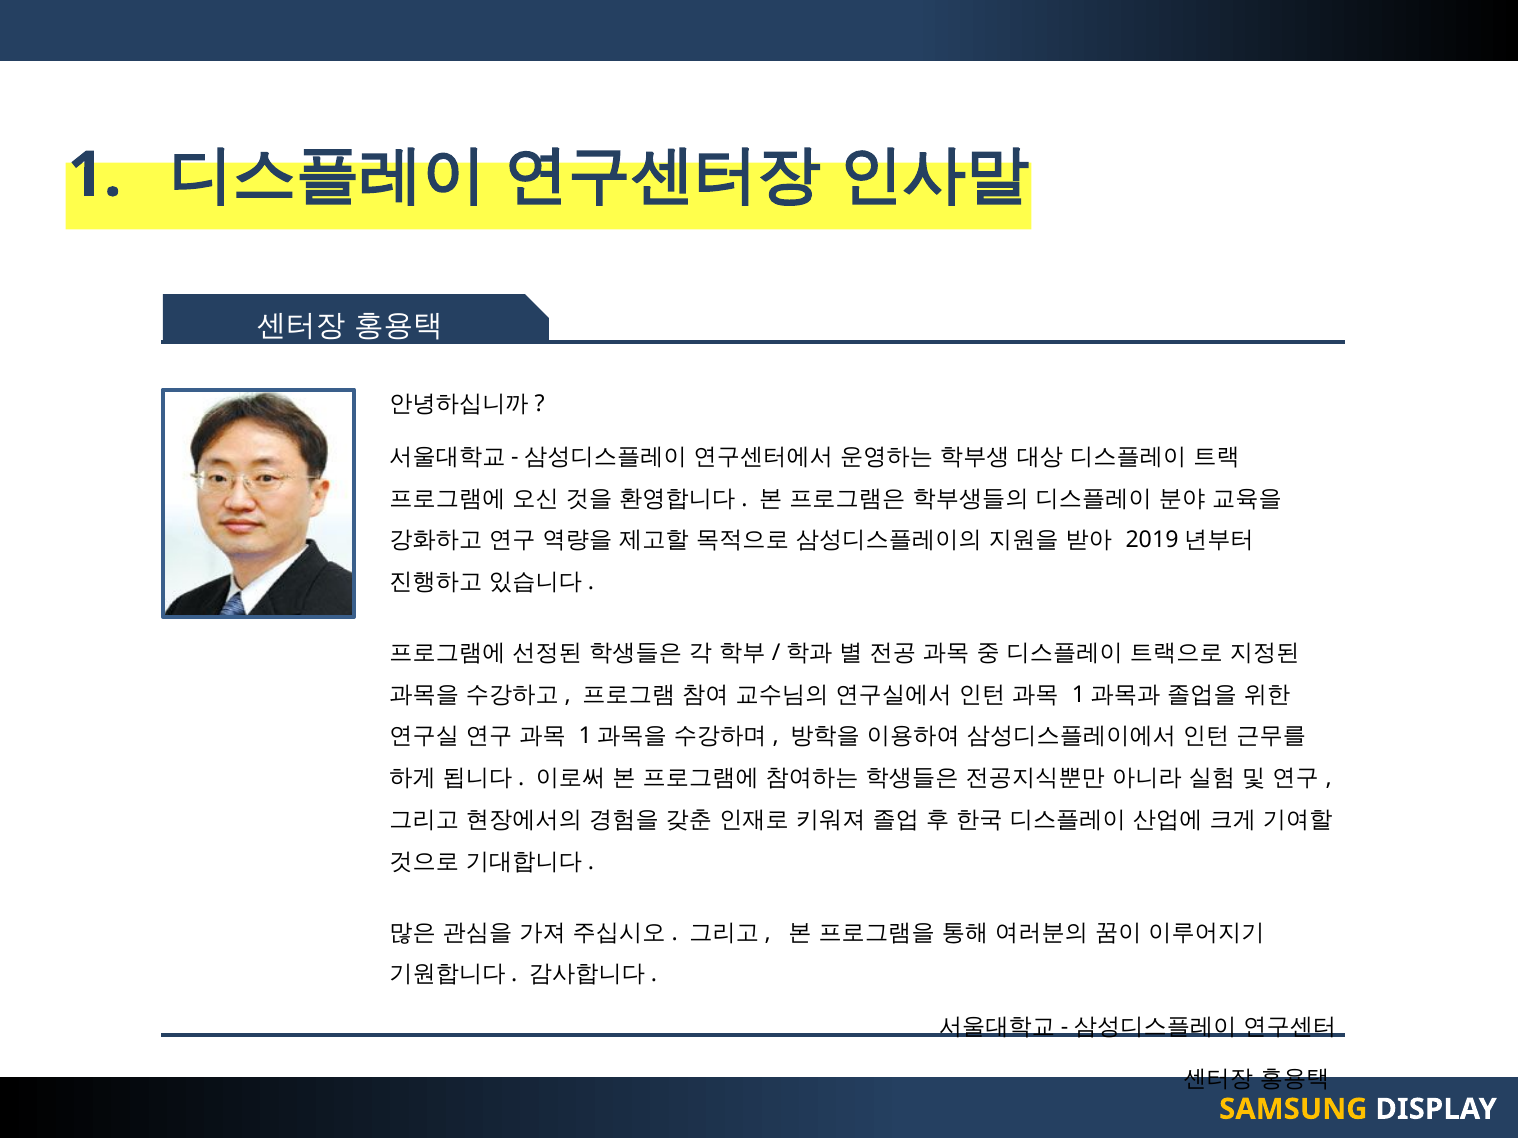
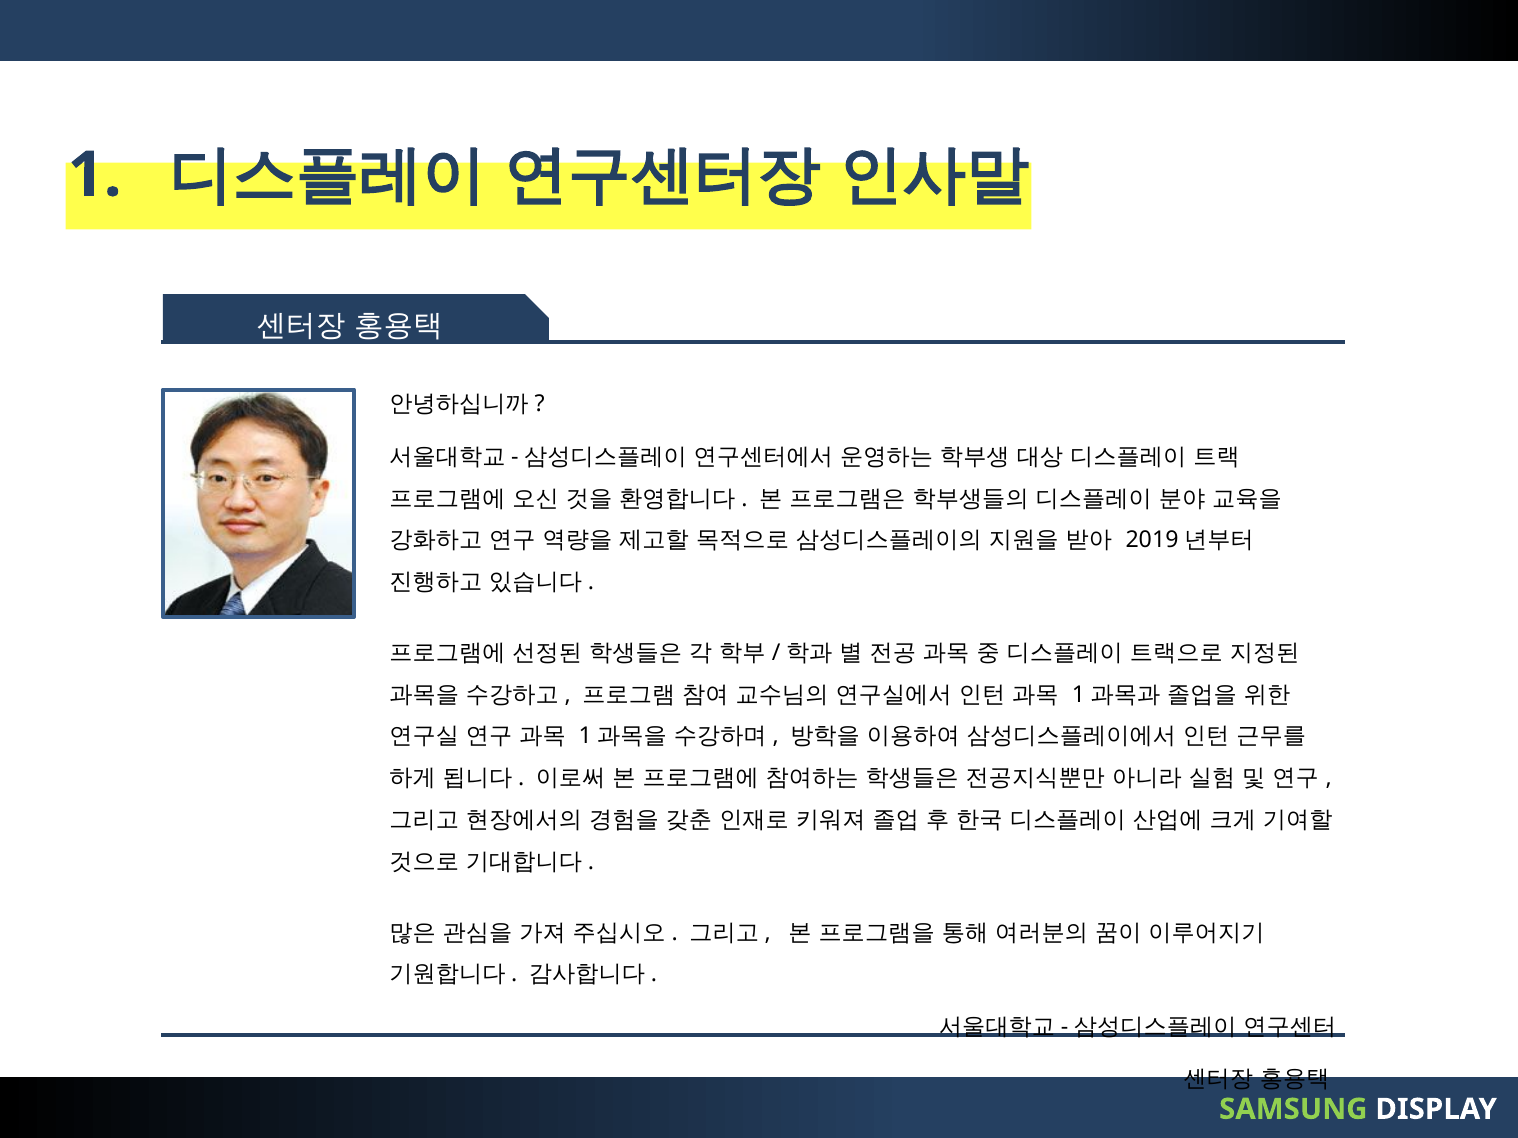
SAMSUNG colour: yellow -> light green
